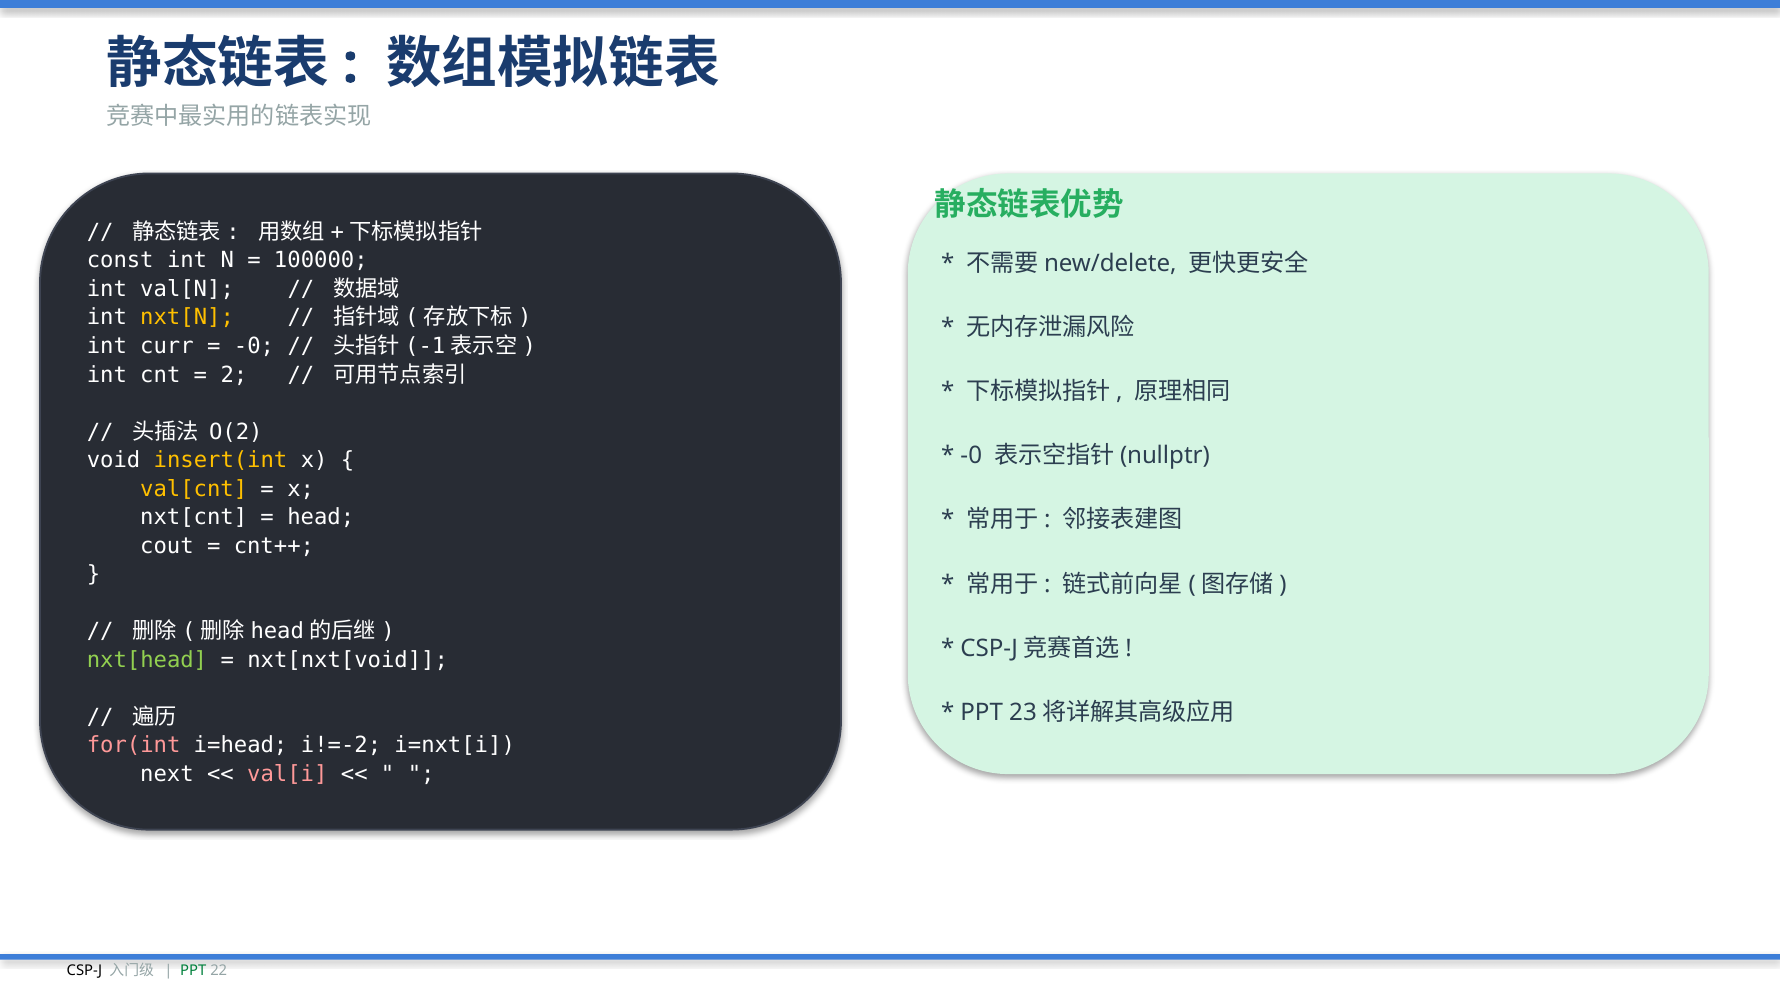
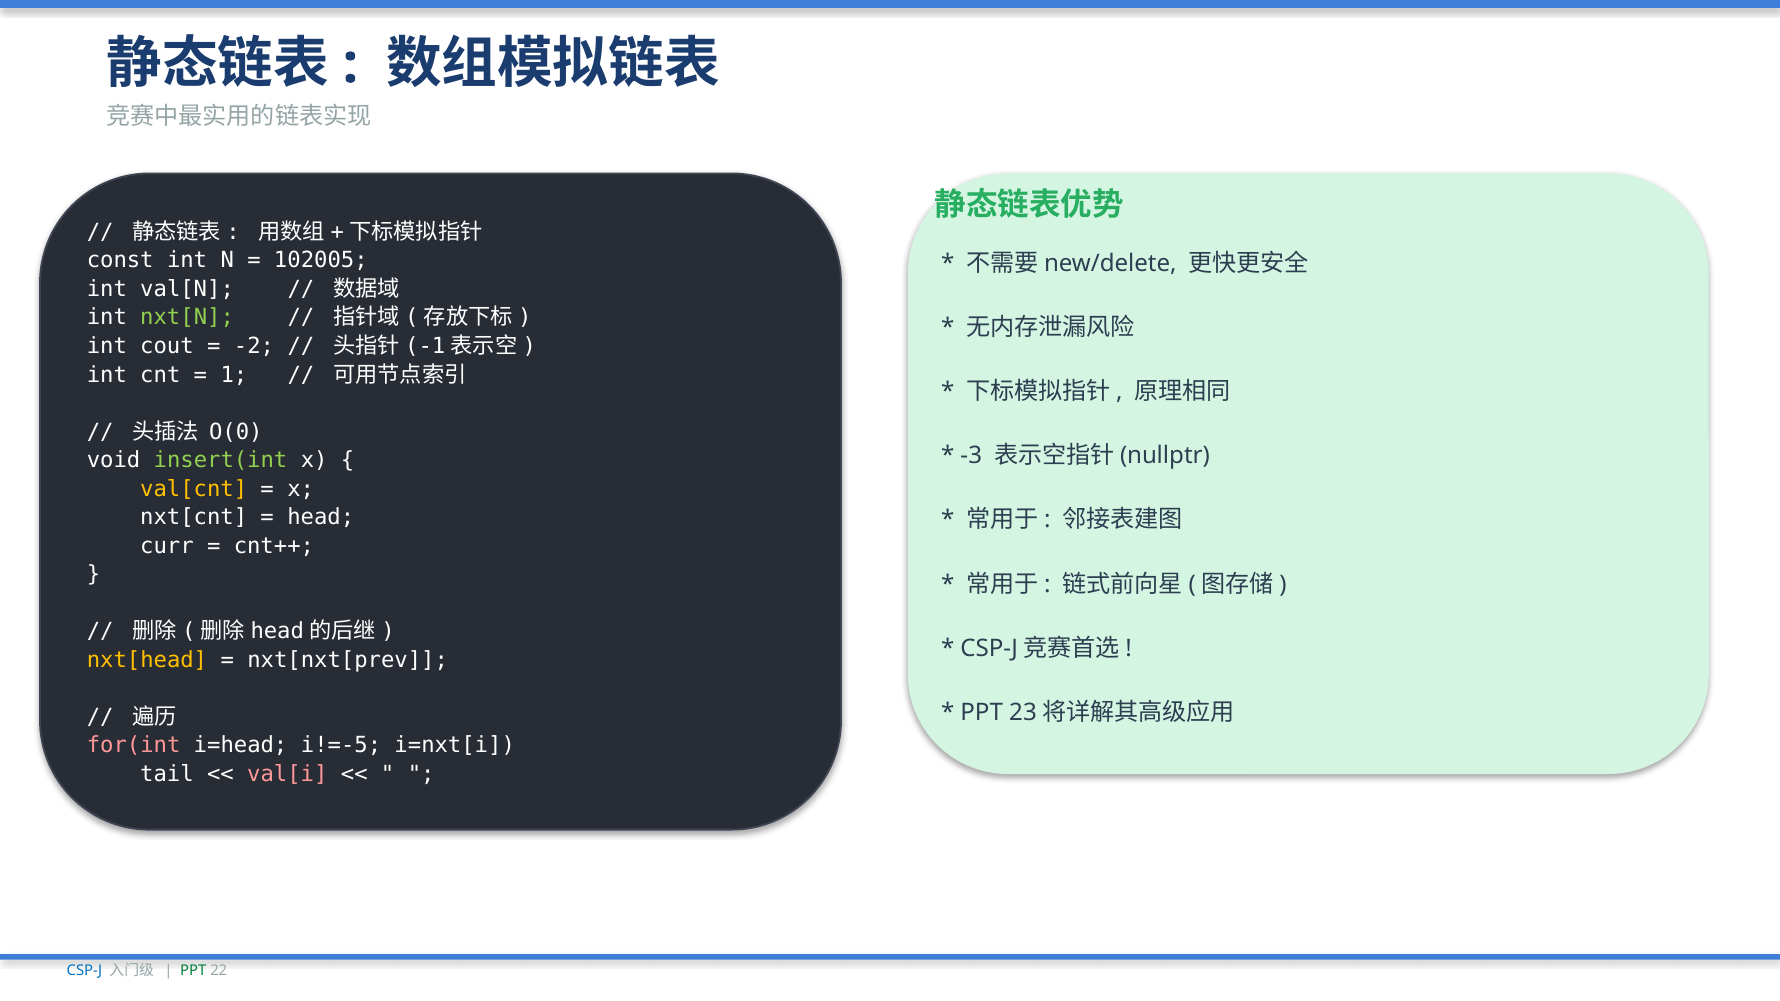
100000: 100000 -> 102005
nxt[N colour: yellow -> light green
curr: curr -> cout
-0 at (254, 346): -0 -> -2
2: 2 -> 1
O(2: O(2 -> O(0
-0 at (971, 456): -0 -> -3
insert(int colour: yellow -> light green
cout: cout -> curr
nxt[head colour: light green -> yellow
nxt[nxt[void: nxt[nxt[void -> nxt[nxt[prev
i!=-2: i!=-2 -> i!=-5
next: next -> tail
CSP-J colour: black -> blue
